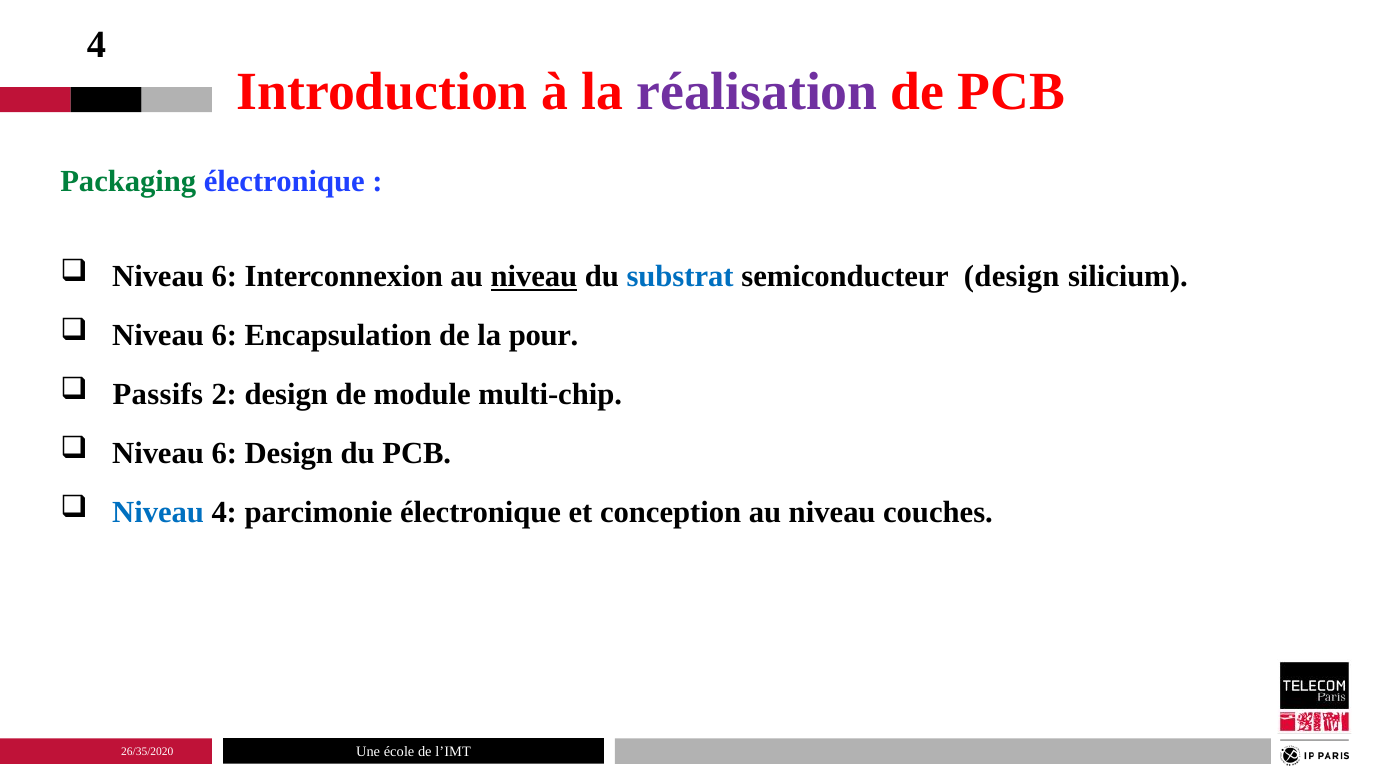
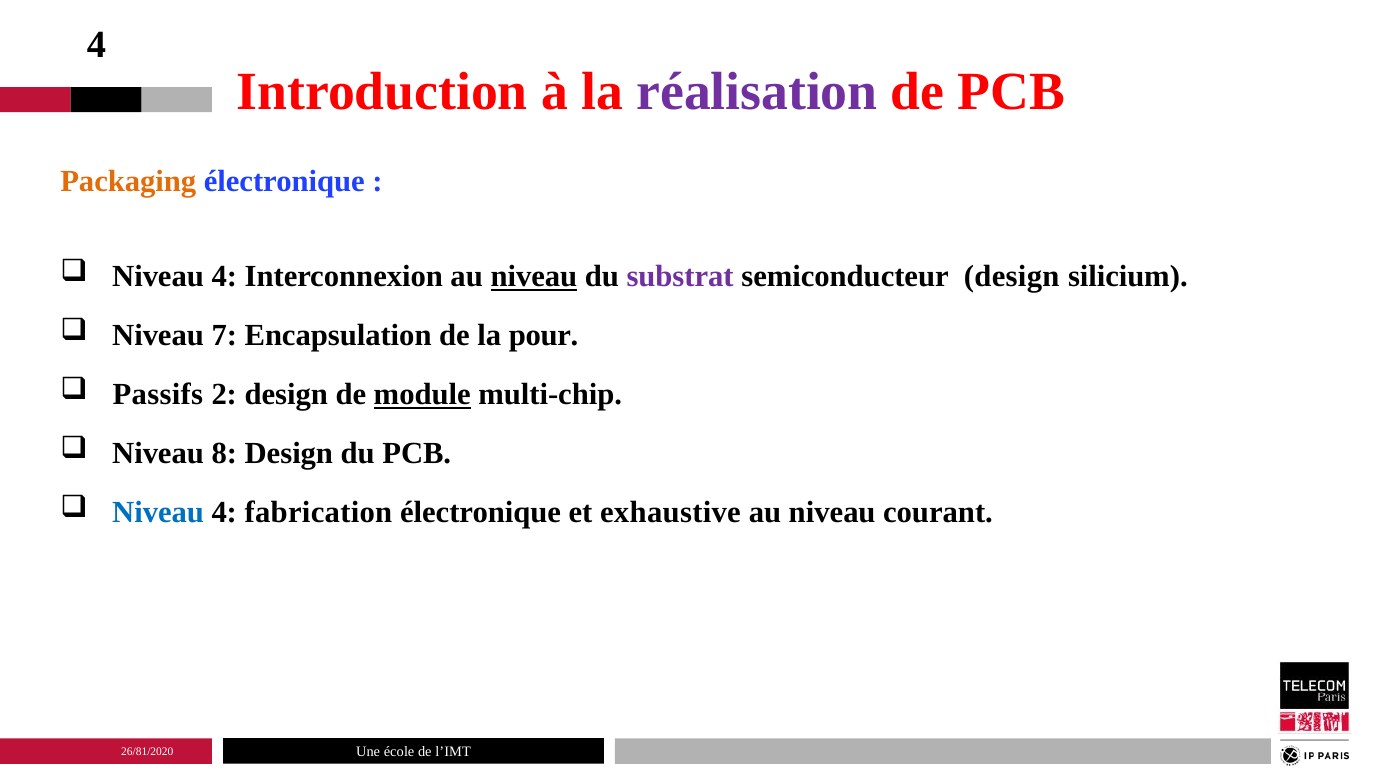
Packaging colour: green -> orange
6 at (224, 277): 6 -> 4
substrat colour: blue -> purple
6 at (224, 336): 6 -> 7
module underline: none -> present
6 at (224, 454): 6 -> 8
parcimonie: parcimonie -> fabrication
conception: conception -> exhaustive
couches: couches -> courant
26/35/2020: 26/35/2020 -> 26/81/2020
